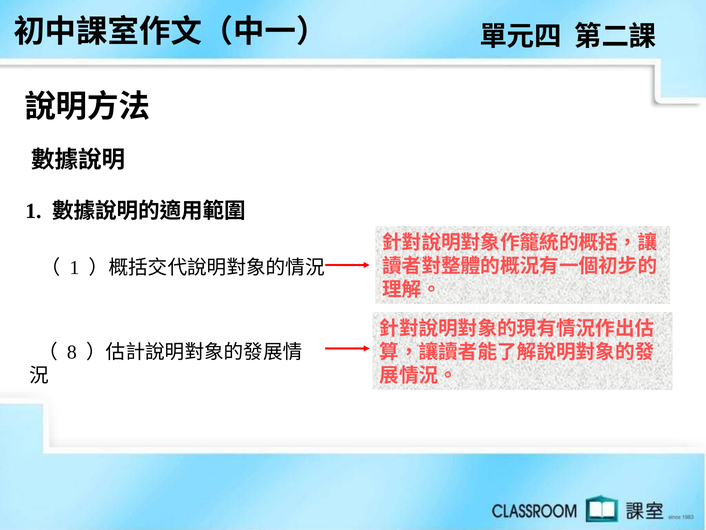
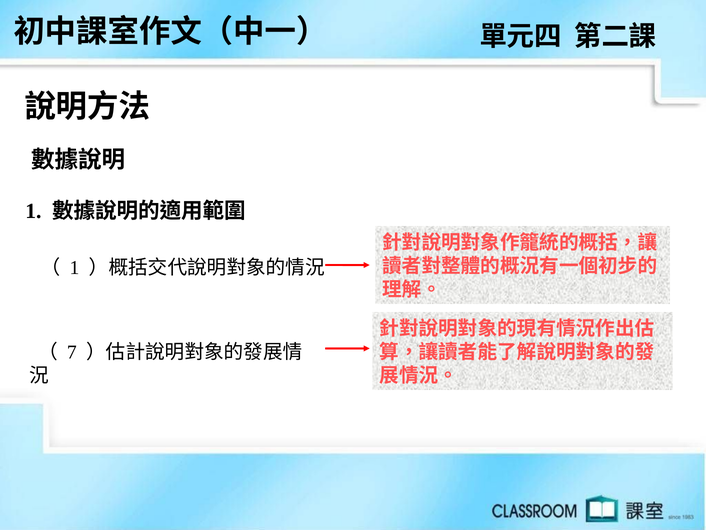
8: 8 -> 7
